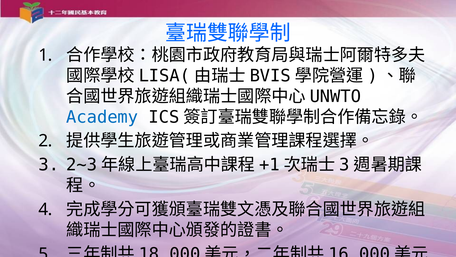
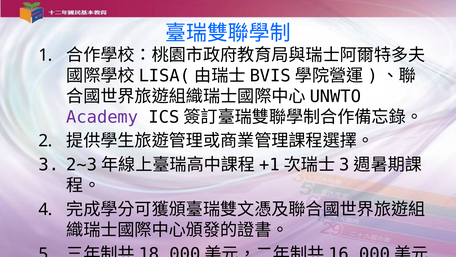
Academy colour: blue -> purple
